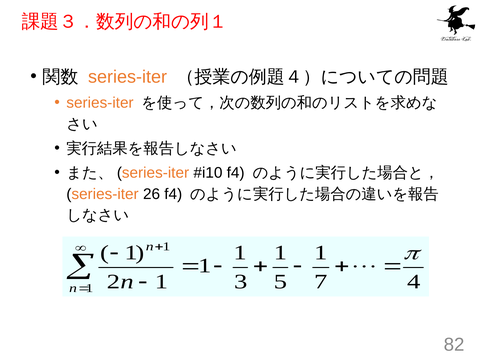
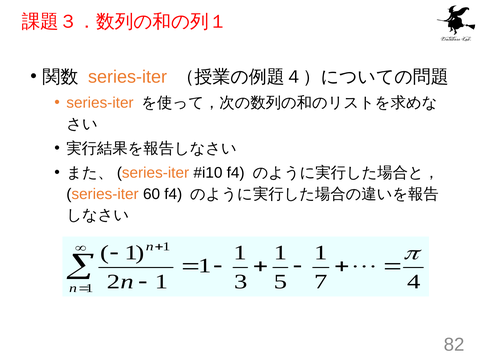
26: 26 -> 60
